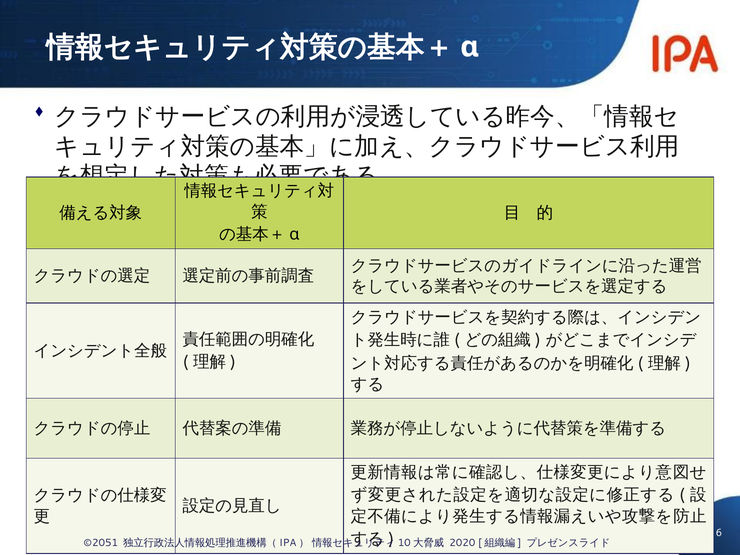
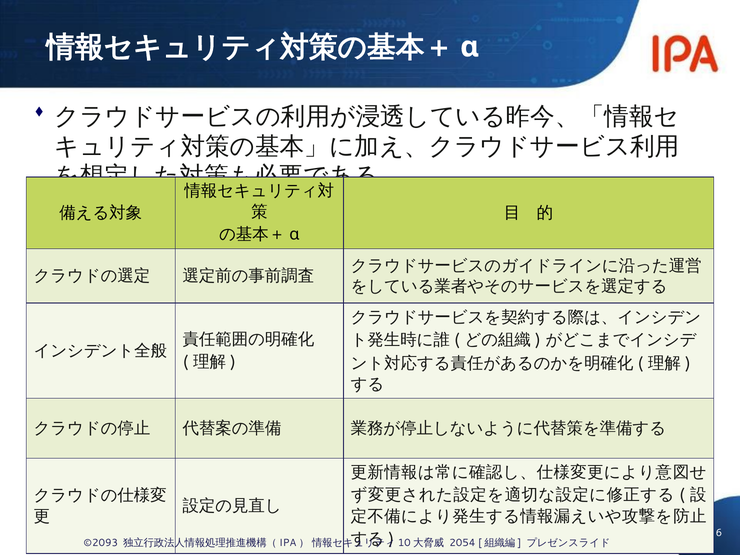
©2051: ©2051 -> ©2093
2020: 2020 -> 2054
